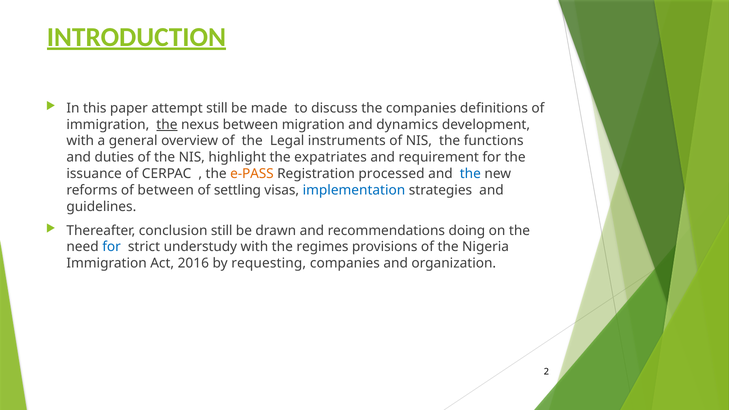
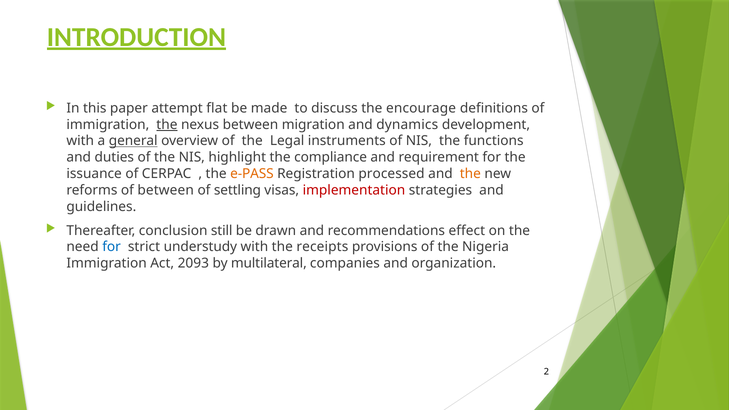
attempt still: still -> flat
the companies: companies -> encourage
general underline: none -> present
expatriates: expatriates -> compliance
the at (470, 174) colour: blue -> orange
implementation colour: blue -> red
doing: doing -> effect
regimes: regimes -> receipts
2016: 2016 -> 2093
requesting: requesting -> multilateral
